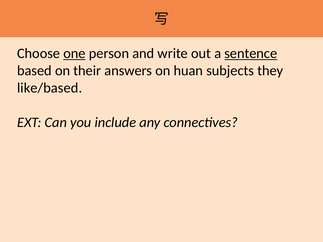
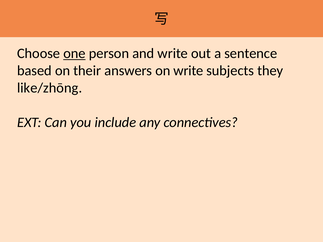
sentence underline: present -> none
on huan: huan -> write
like/based: like/based -> like/zhōng
